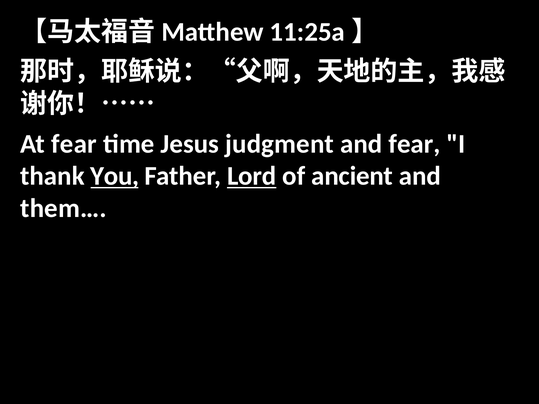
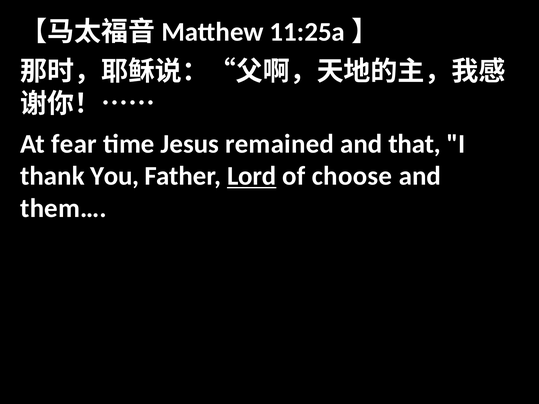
judgment: judgment -> remained
and fear: fear -> that
You underline: present -> none
ancient: ancient -> choose
